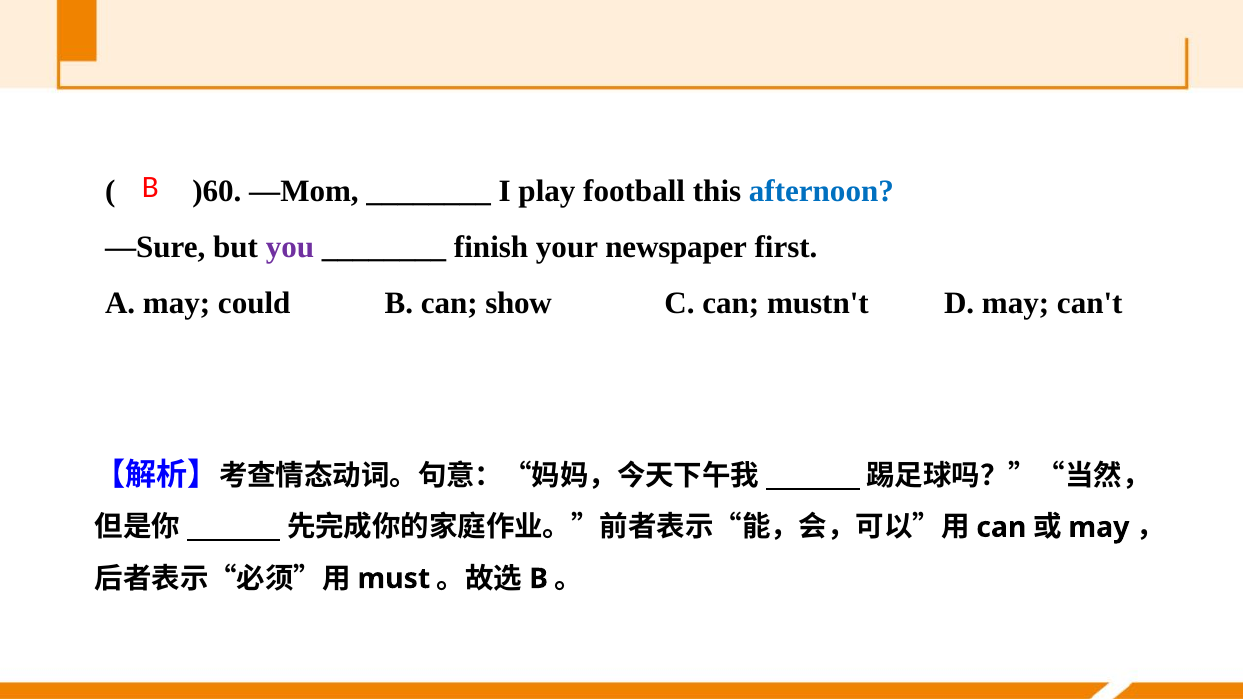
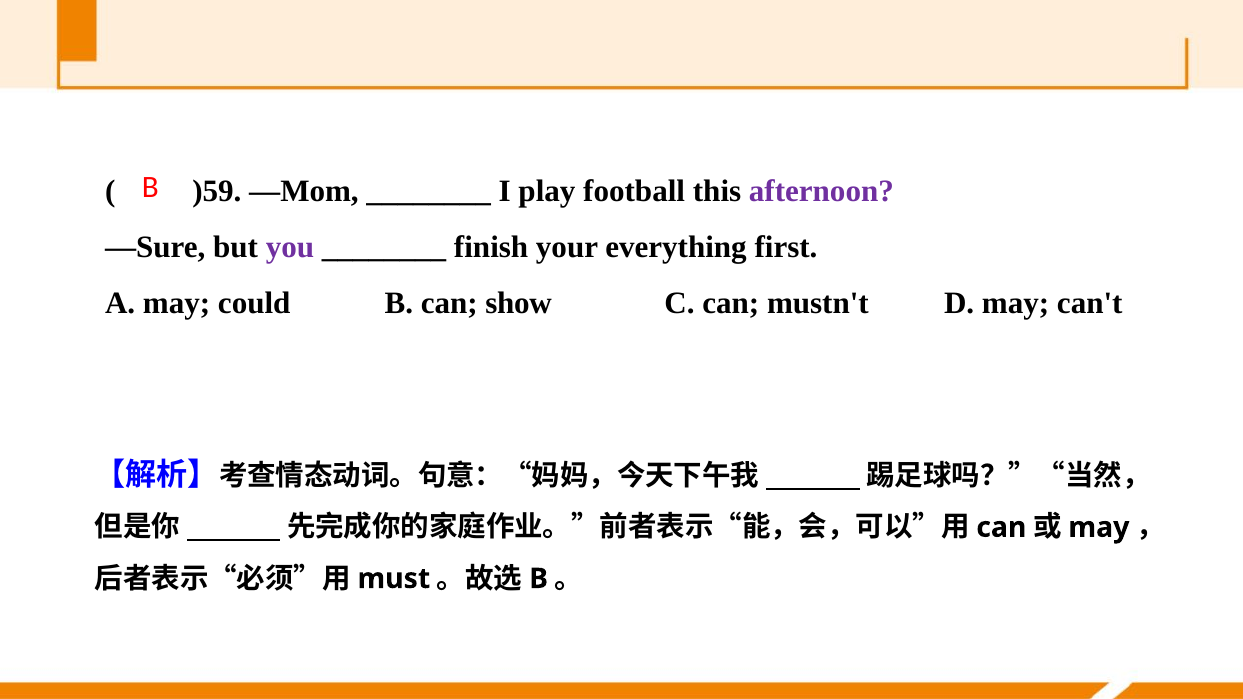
)60: )60 -> )59
afternoon colour: blue -> purple
newspaper: newspaper -> everything
